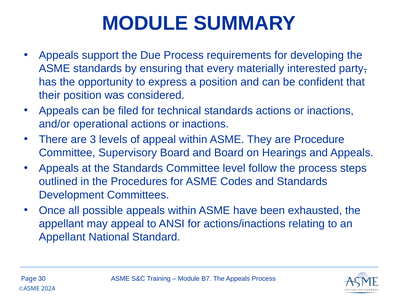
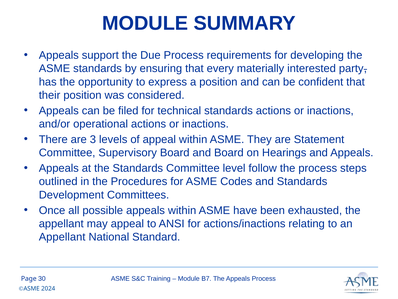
Procedure: Procedure -> Statement
